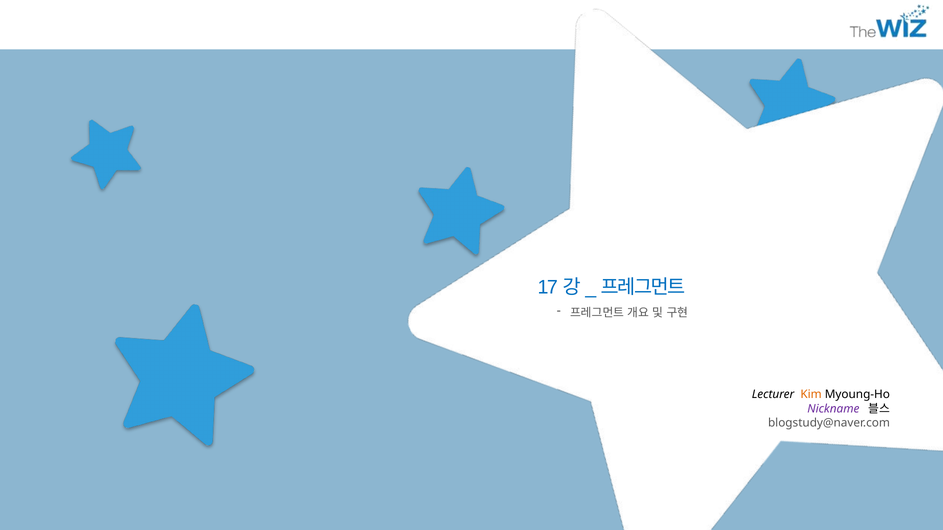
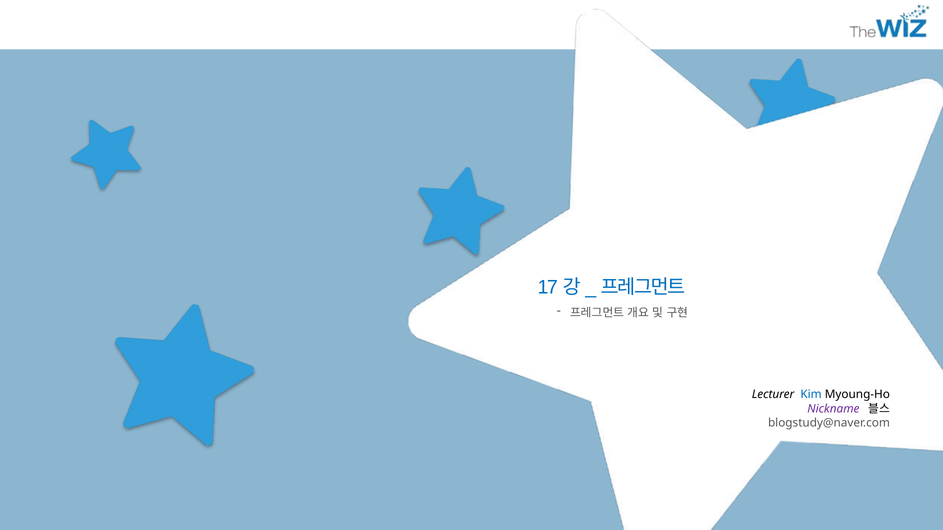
Kim colour: orange -> blue
